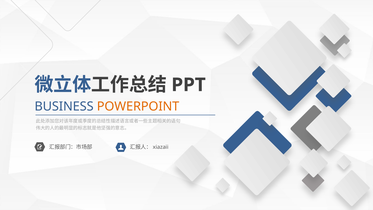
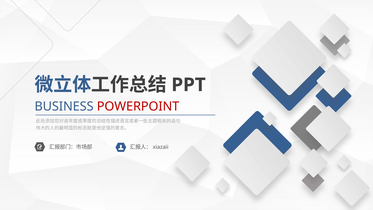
POWERPOINT colour: orange -> red
